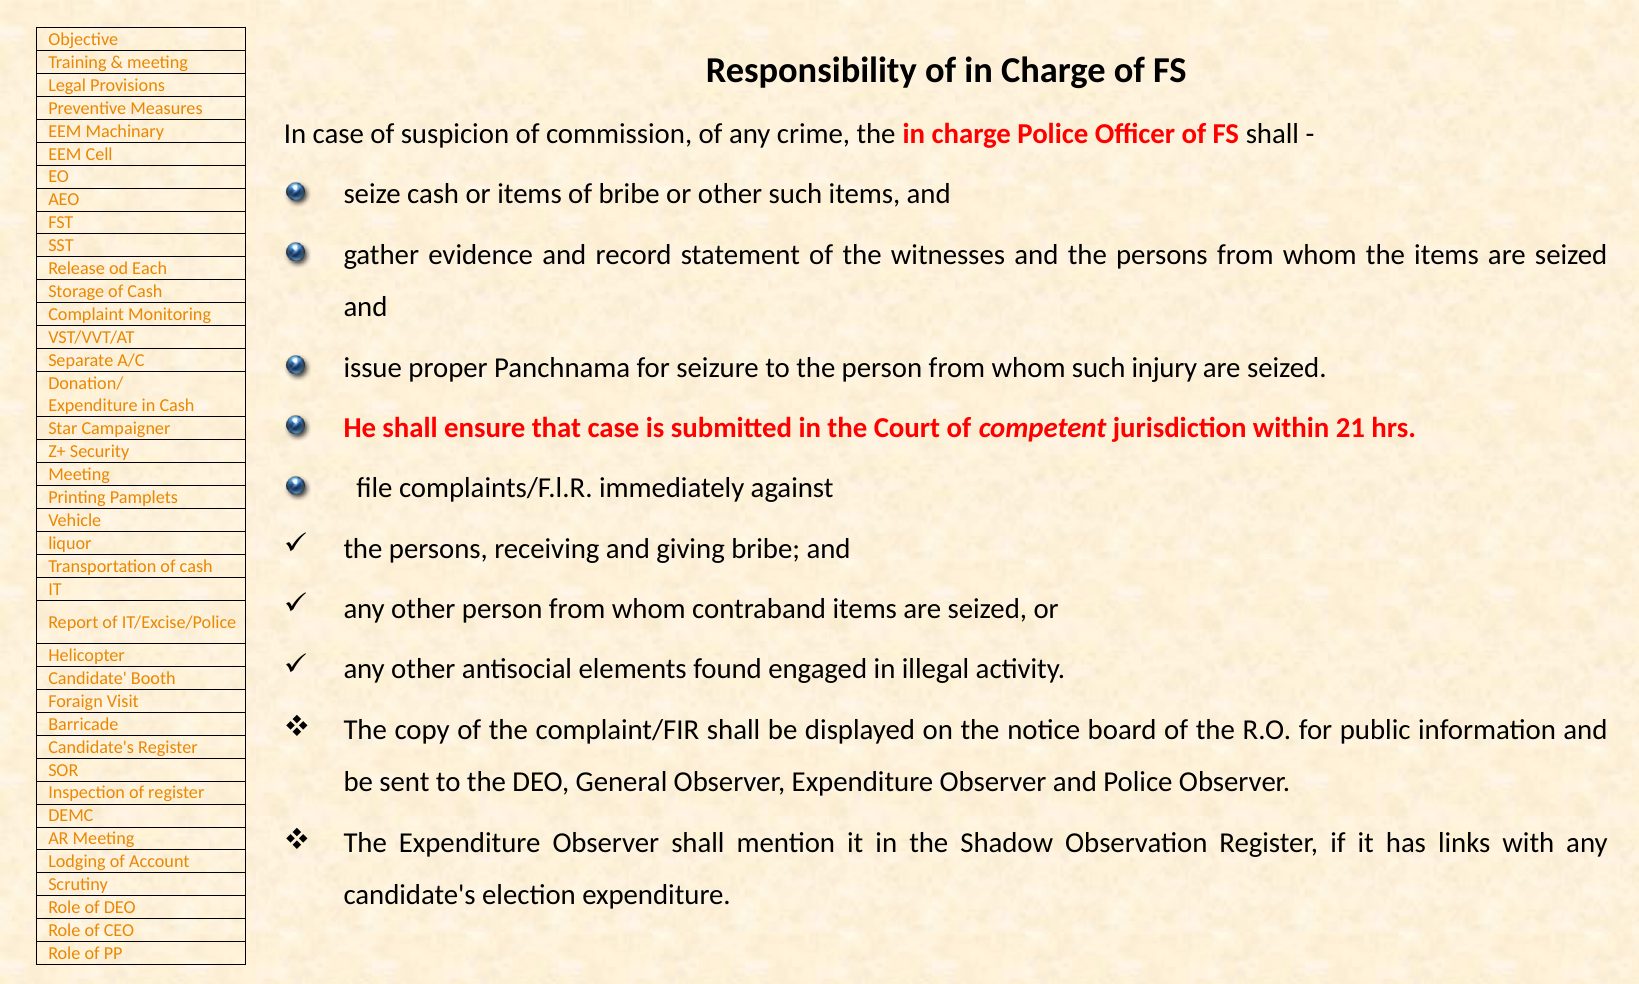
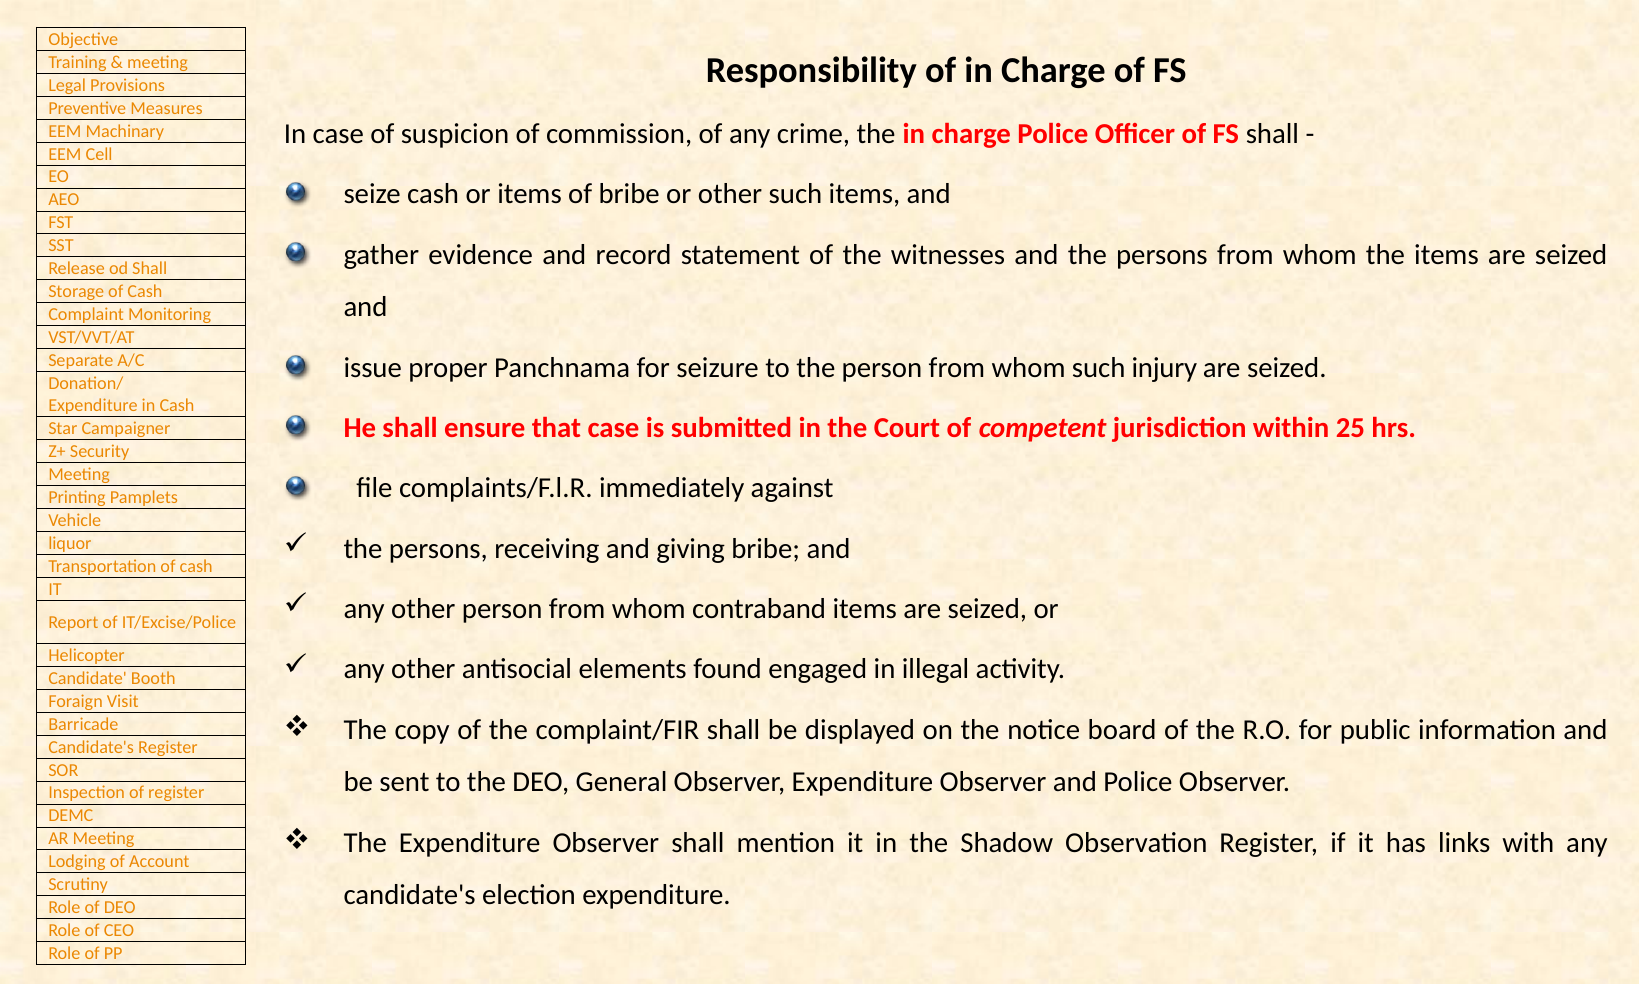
Each at (150, 269): Each -> Shall
21: 21 -> 25
